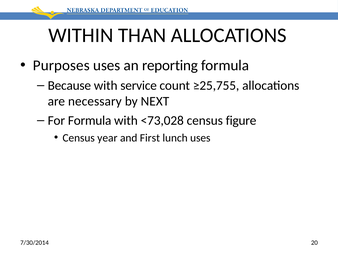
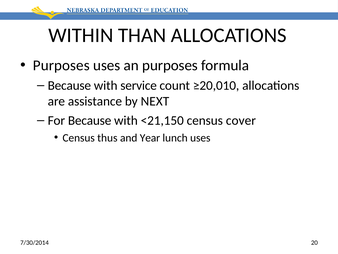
an reporting: reporting -> purposes
≥25,755: ≥25,755 -> ≥20,010
necessary: necessary -> assistance
For Formula: Formula -> Because
<73,028: <73,028 -> <21,150
figure: figure -> cover
year: year -> thus
First: First -> Year
